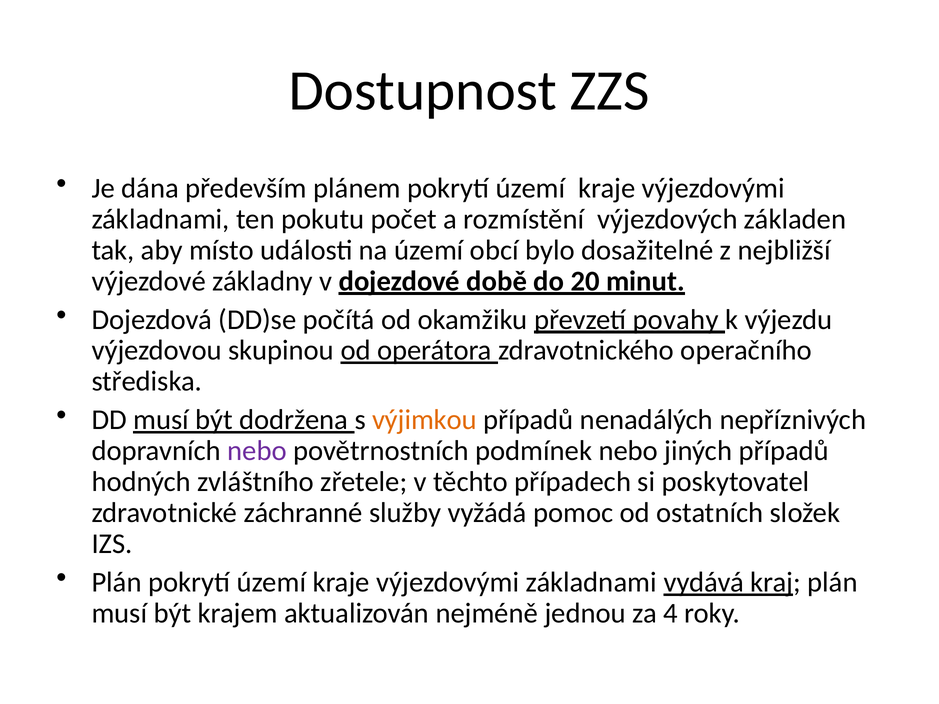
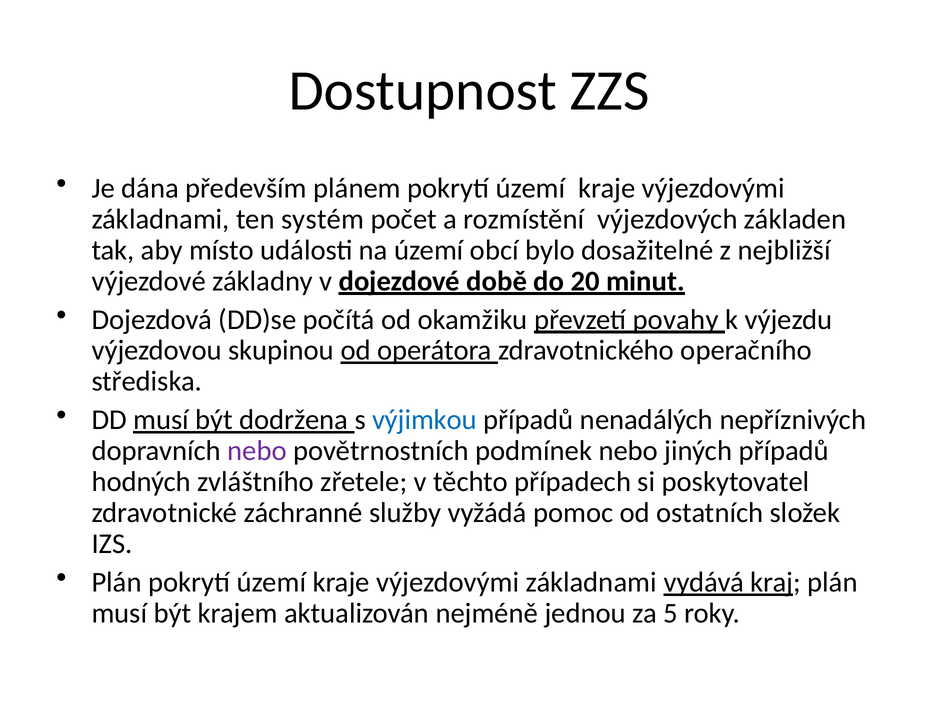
pokutu: pokutu -> systém
výjimkou colour: orange -> blue
4: 4 -> 5
